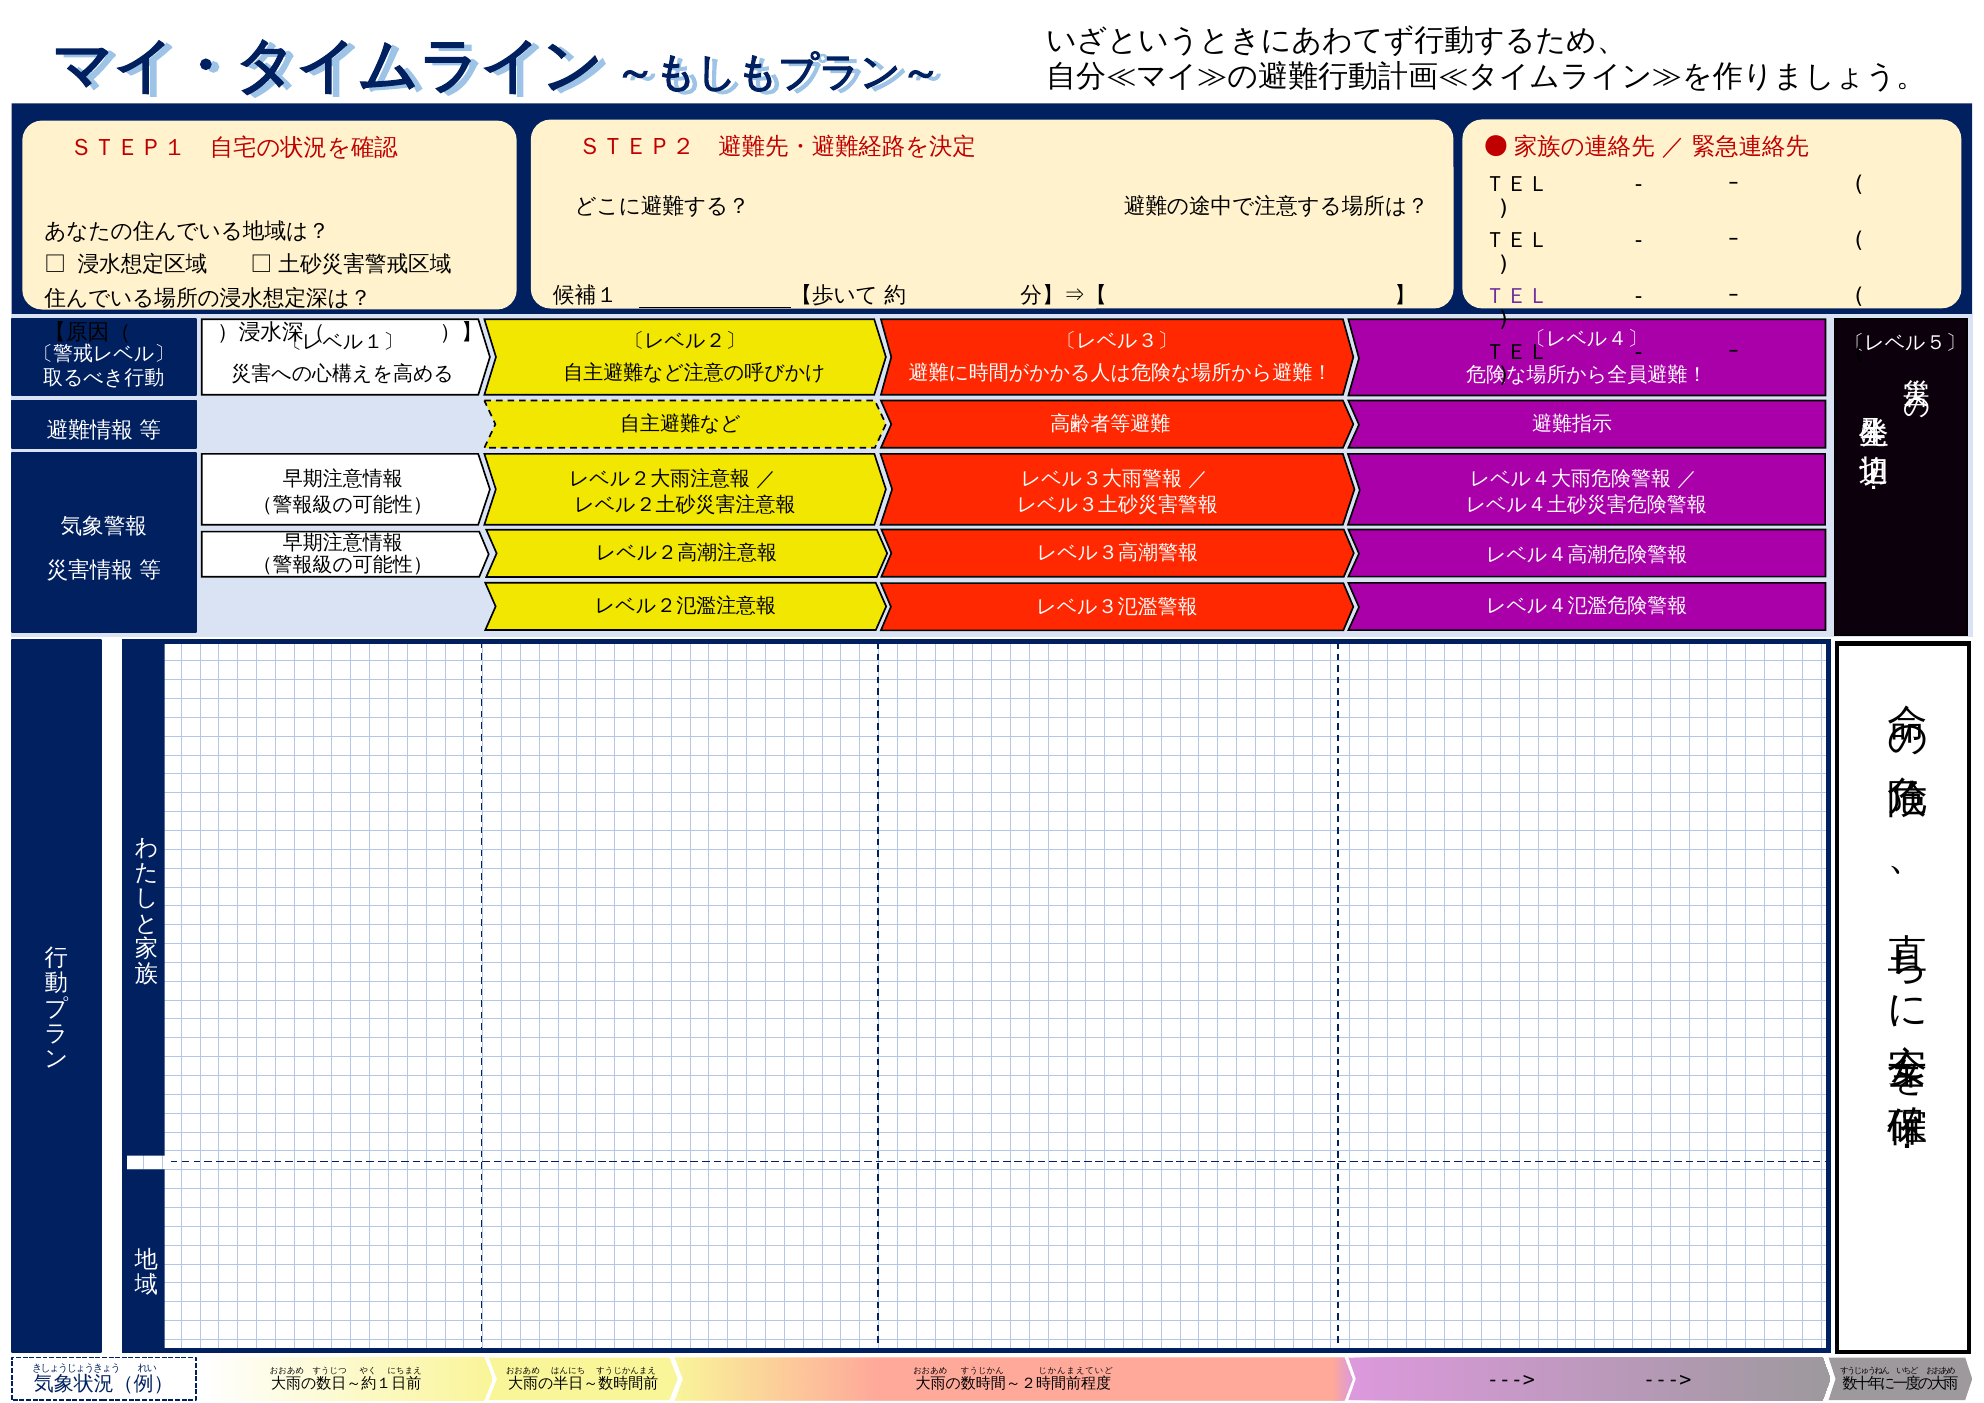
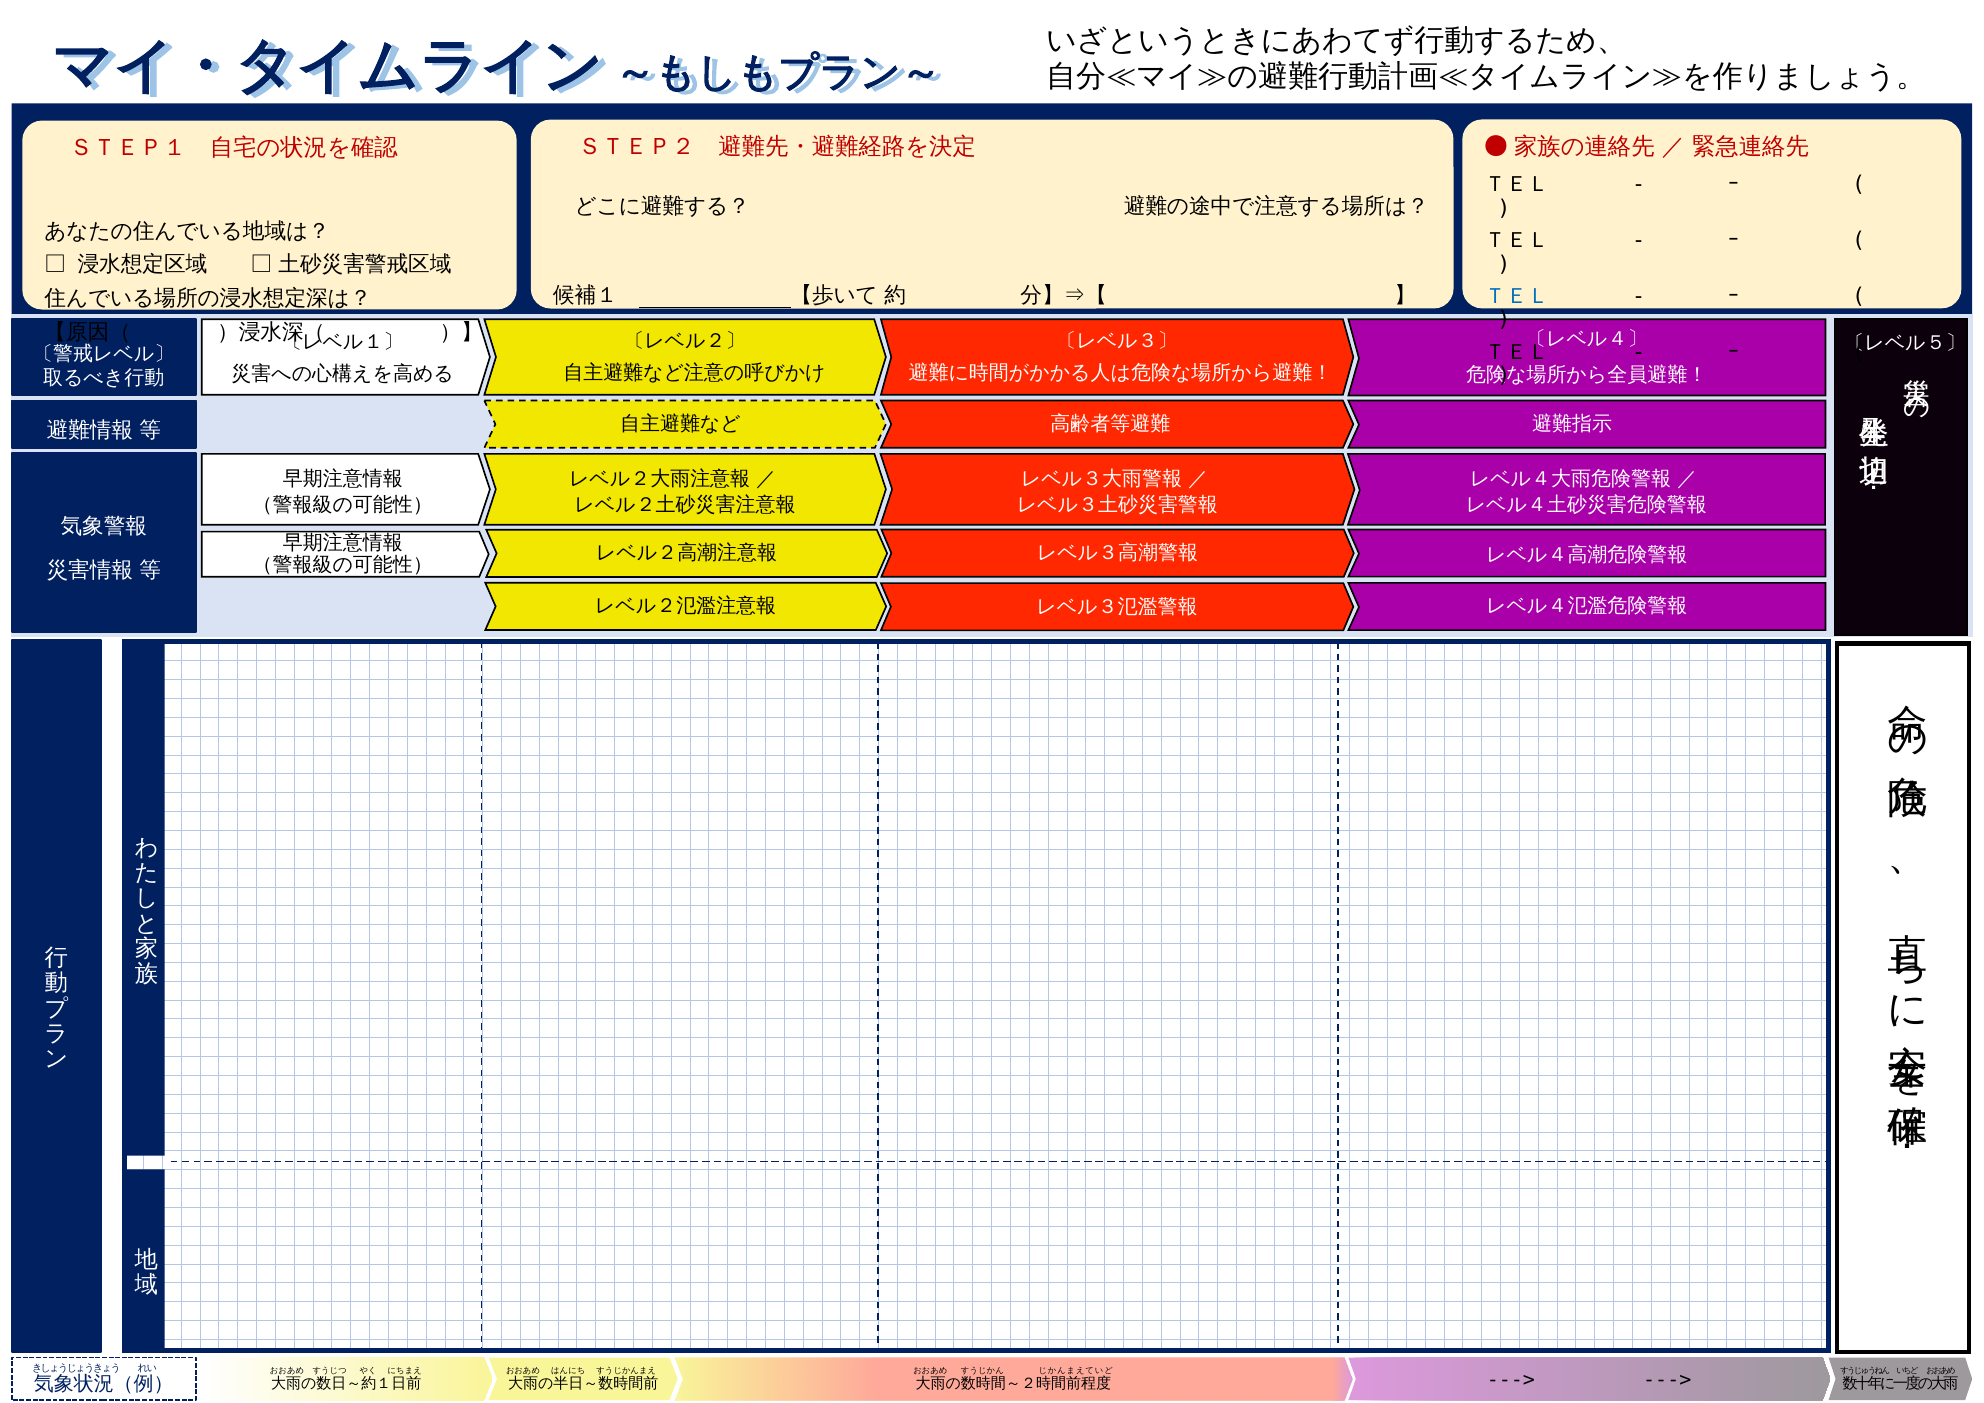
ＴＥＬ at (1517, 296) colour: purple -> blue
